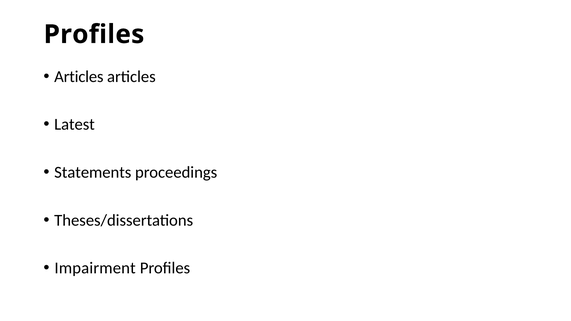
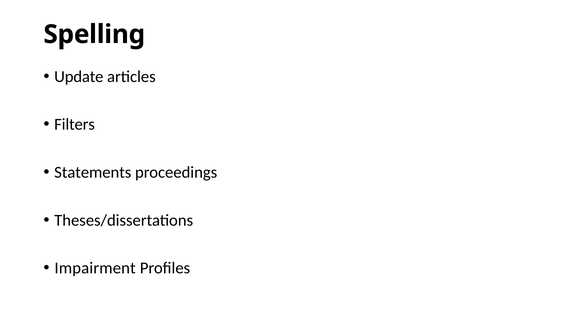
Profiles at (94, 34): Profiles -> Spelling
Articles at (79, 77): Articles -> Update
Latest: Latest -> Filters
